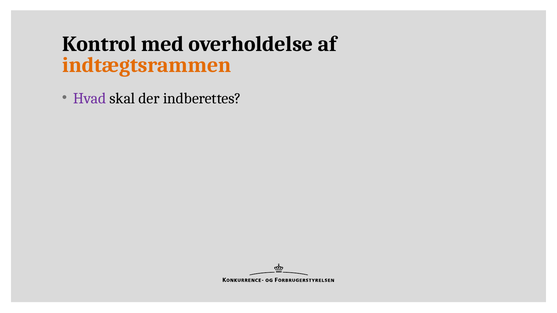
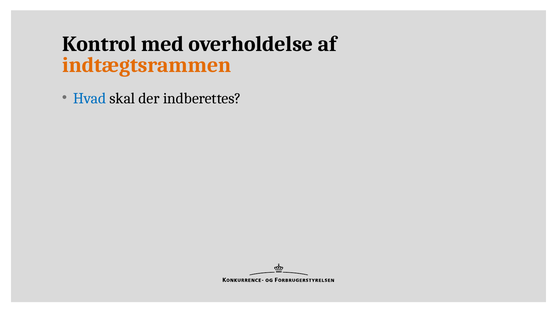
Hvad colour: purple -> blue
